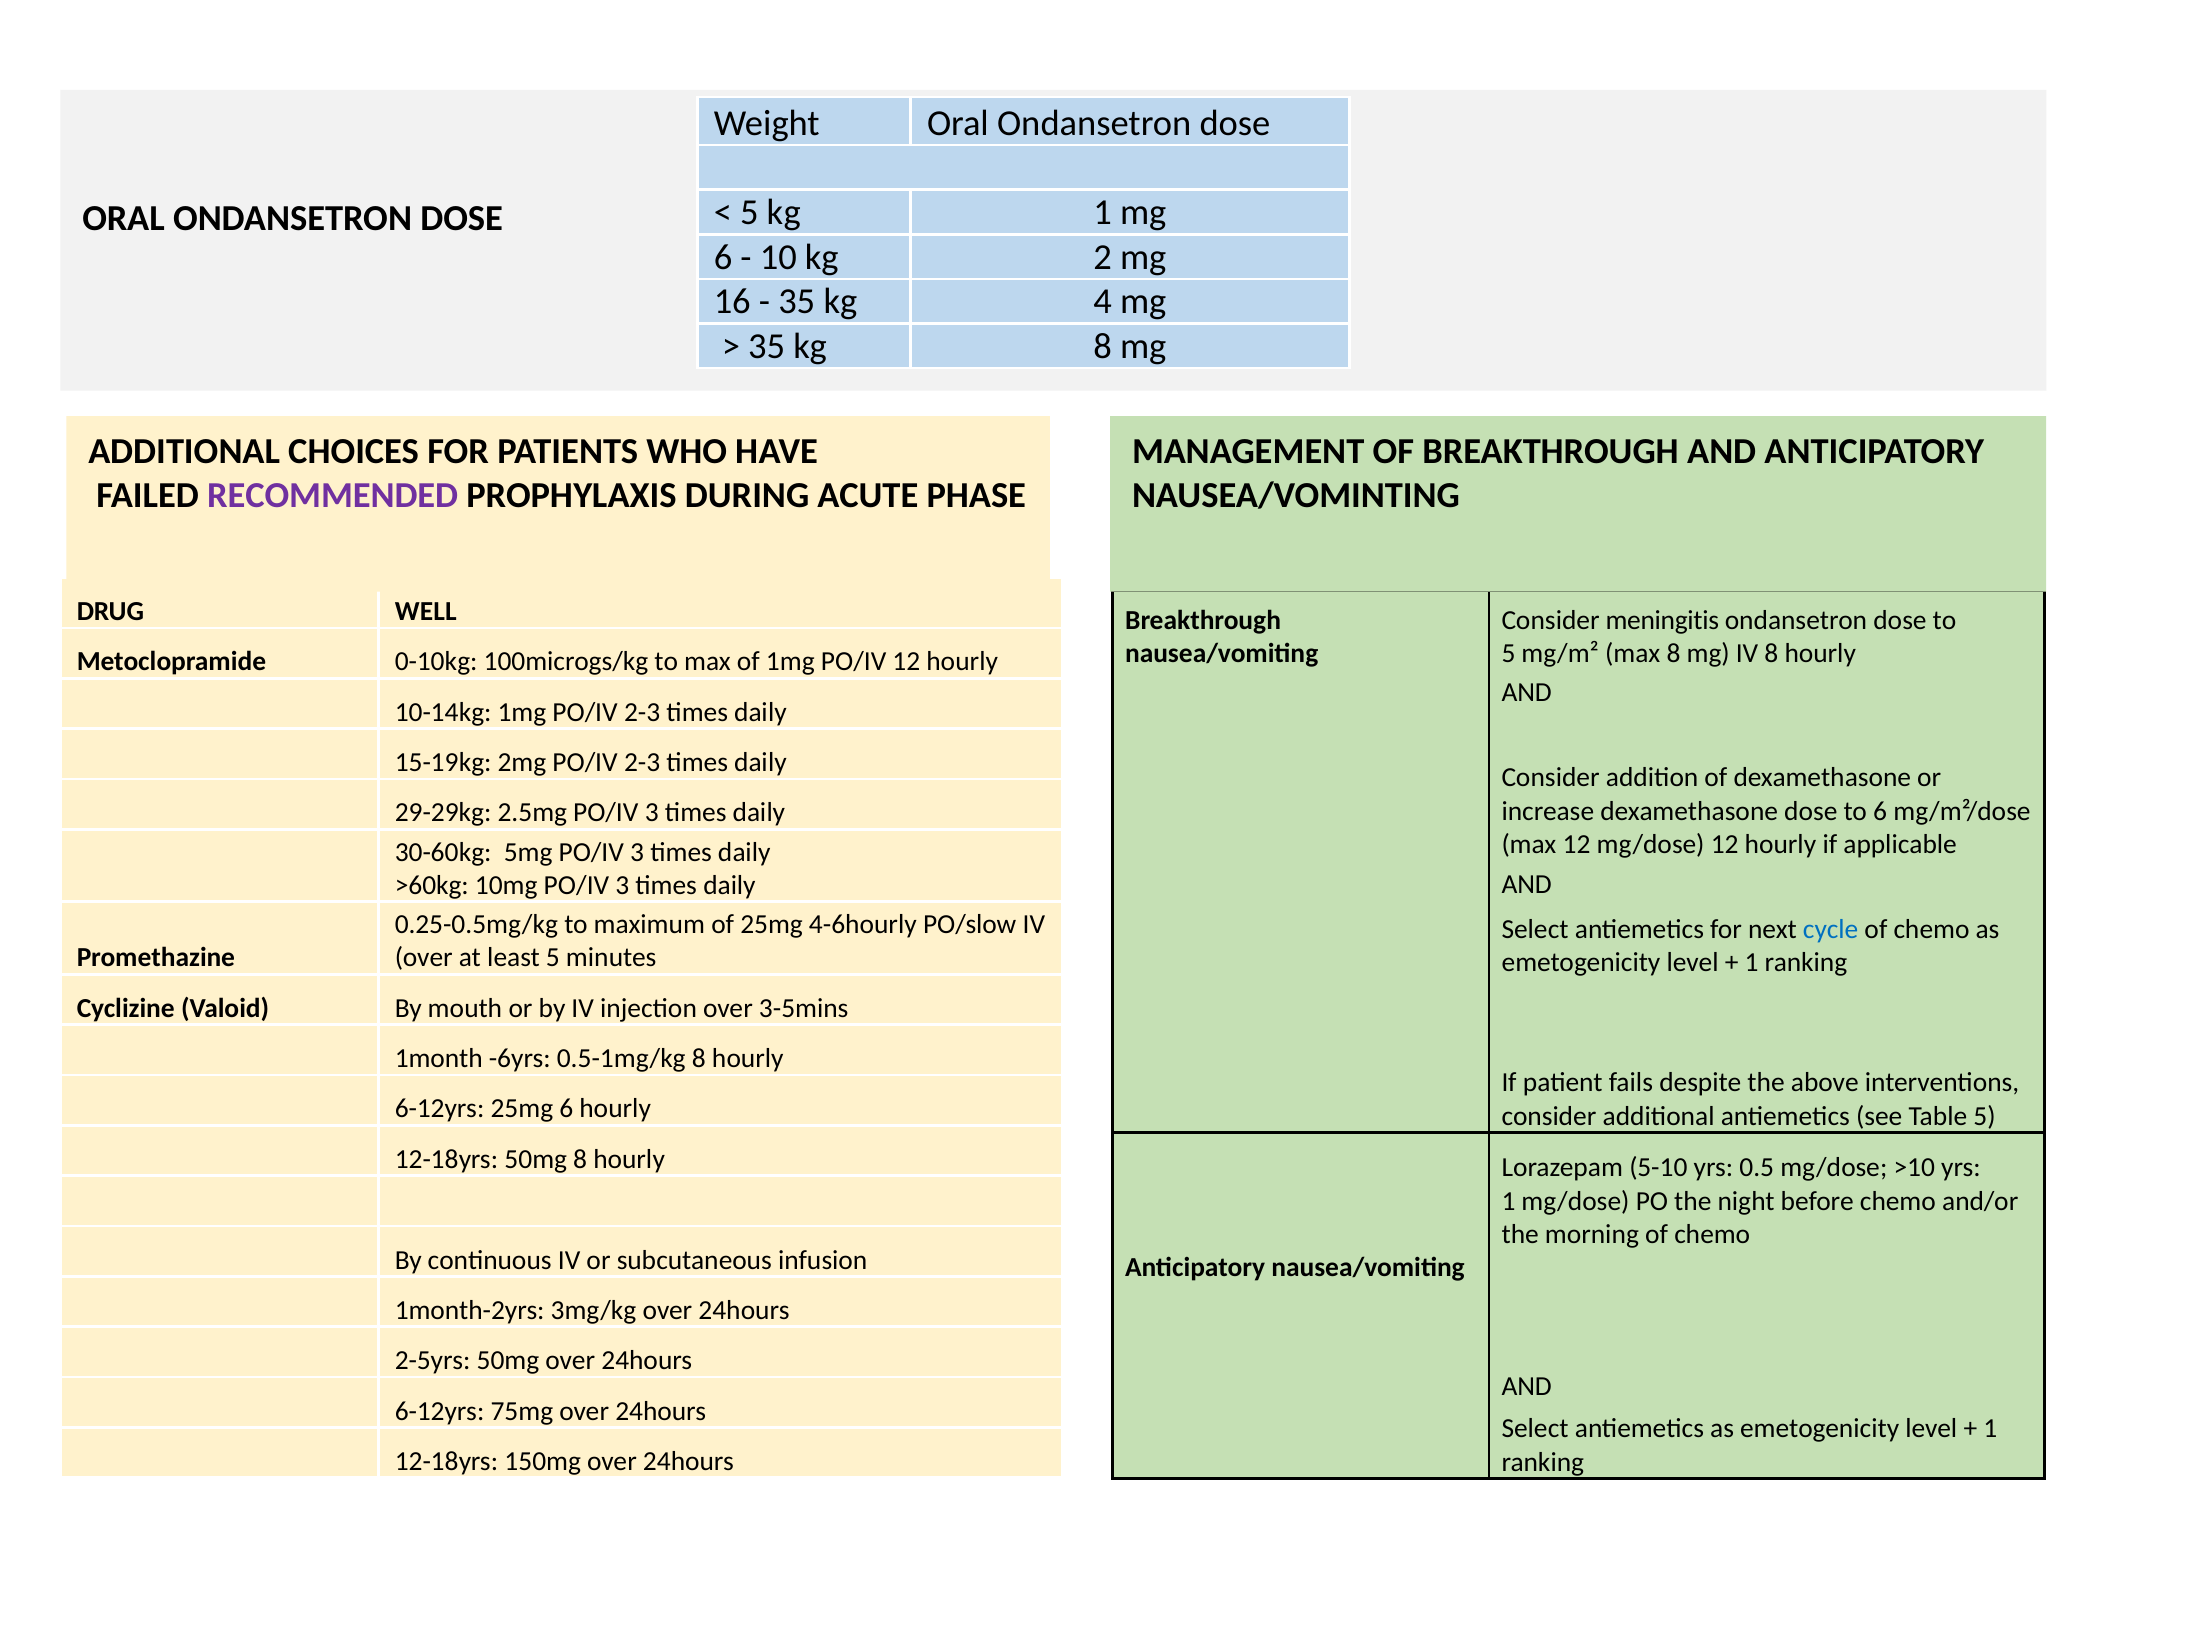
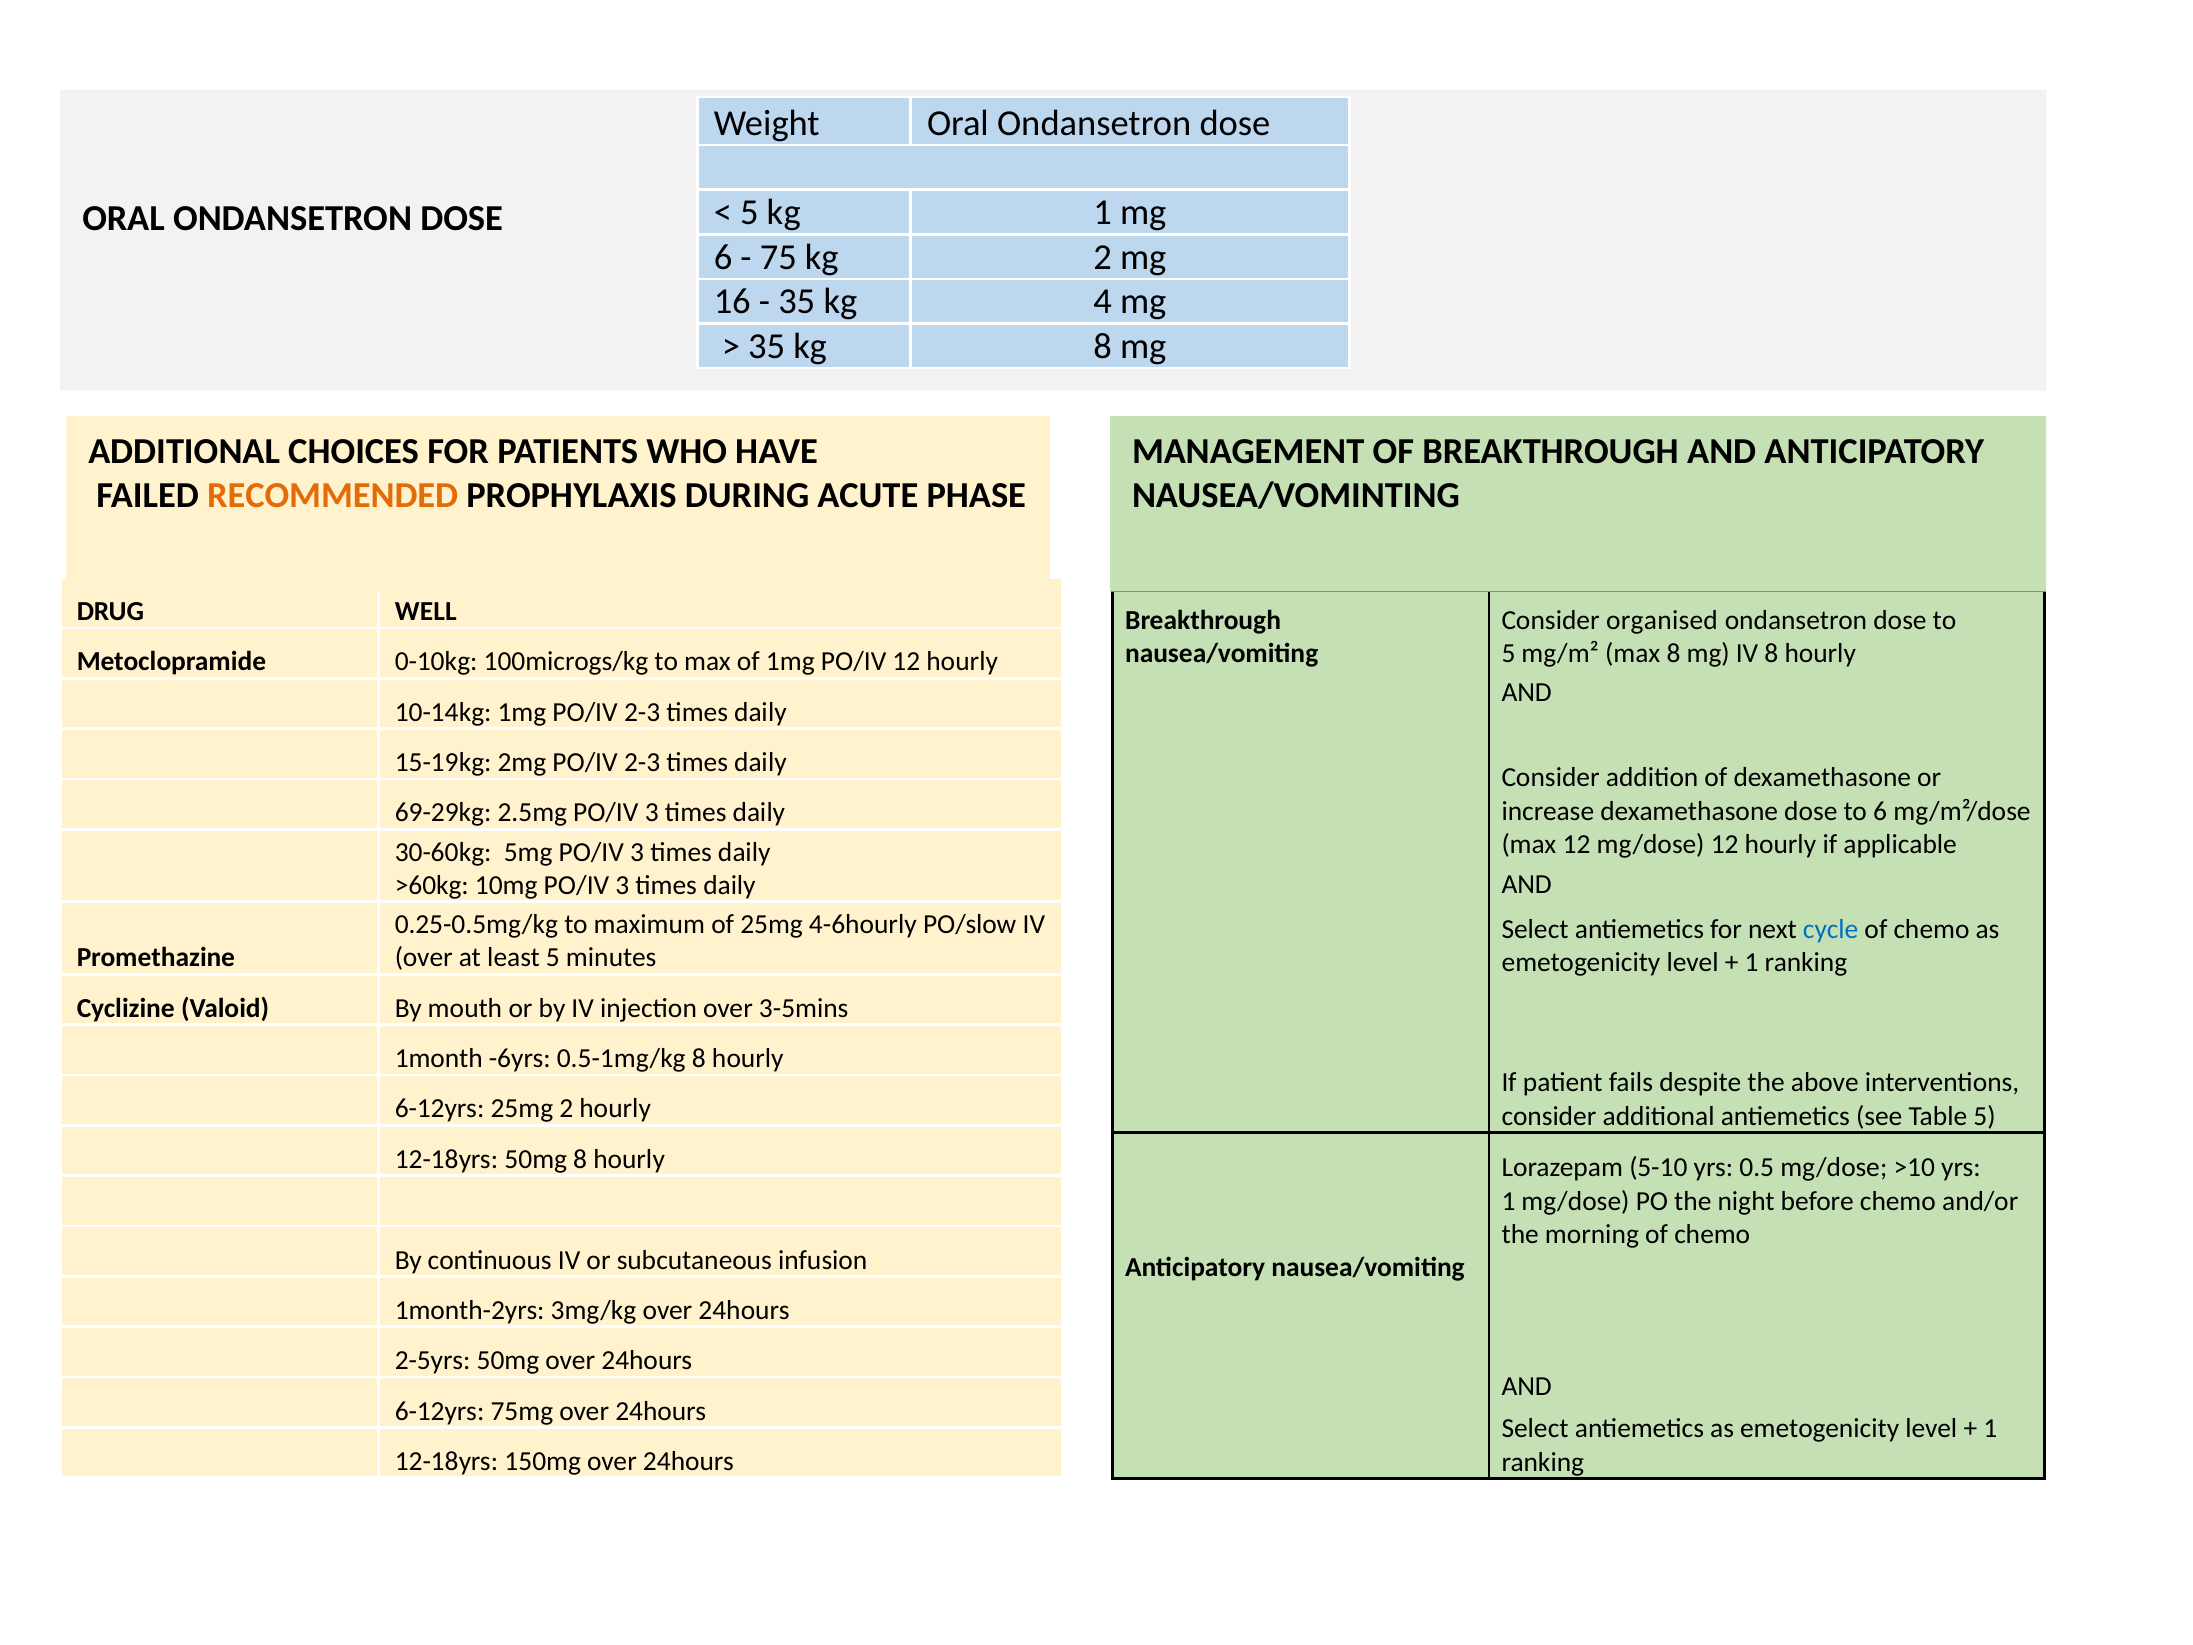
10: 10 -> 75
RECOMMENDED at (333, 495) colour: purple -> orange
meningitis: meningitis -> organised
29-29kg: 29-29kg -> 69-29kg
25mg 6: 6 -> 2
